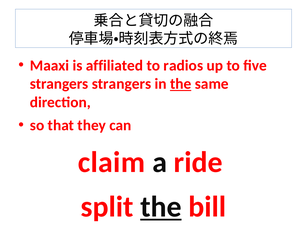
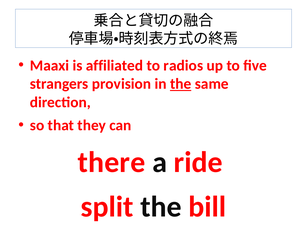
strangers strangers: strangers -> provision
claim: claim -> there
the at (161, 207) underline: present -> none
